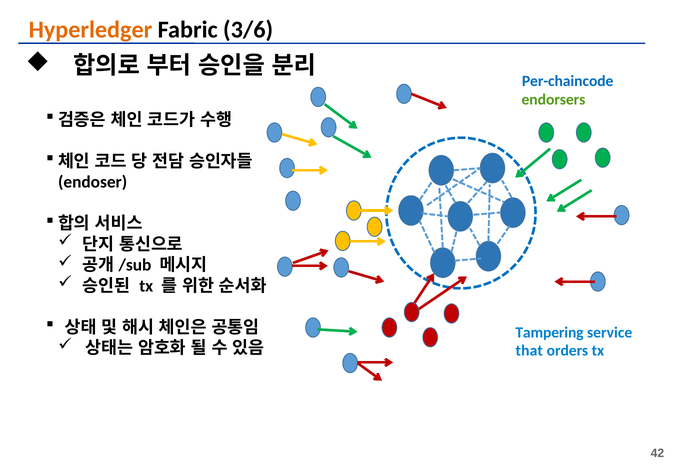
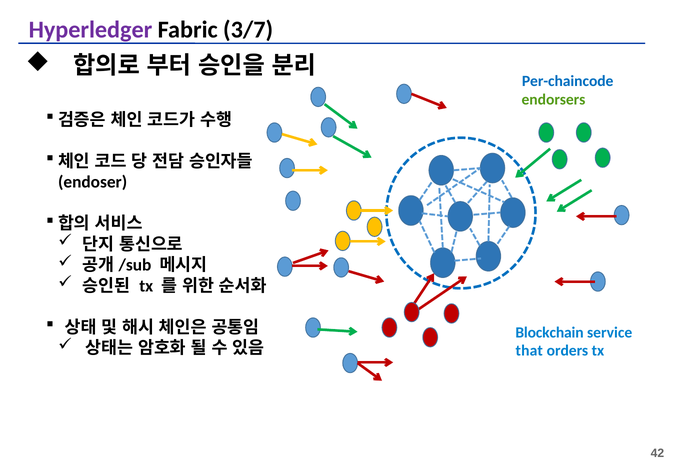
Hyperledger colour: orange -> purple
3/6: 3/6 -> 3/7
Tampering: Tampering -> Blockchain
